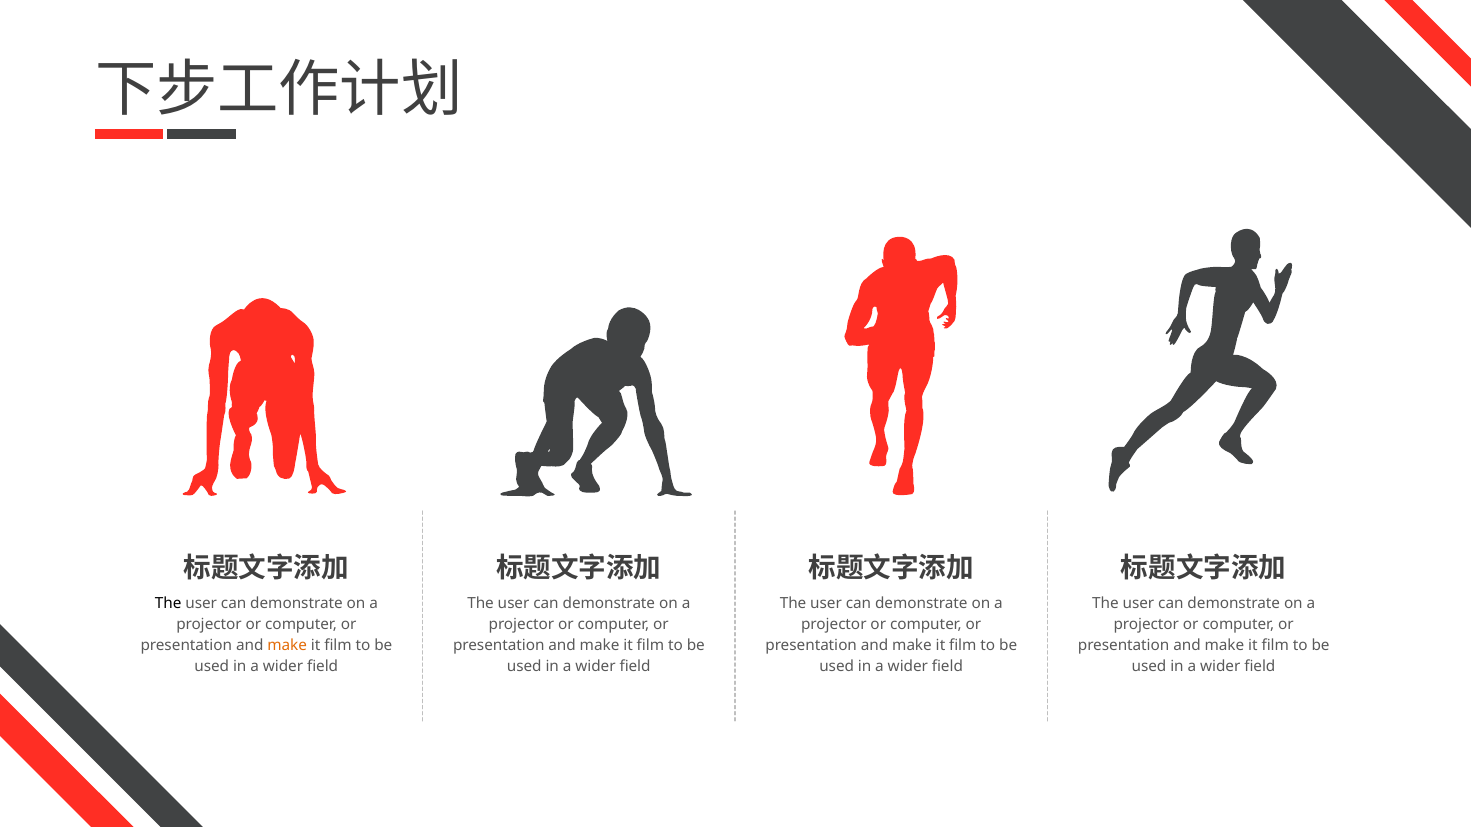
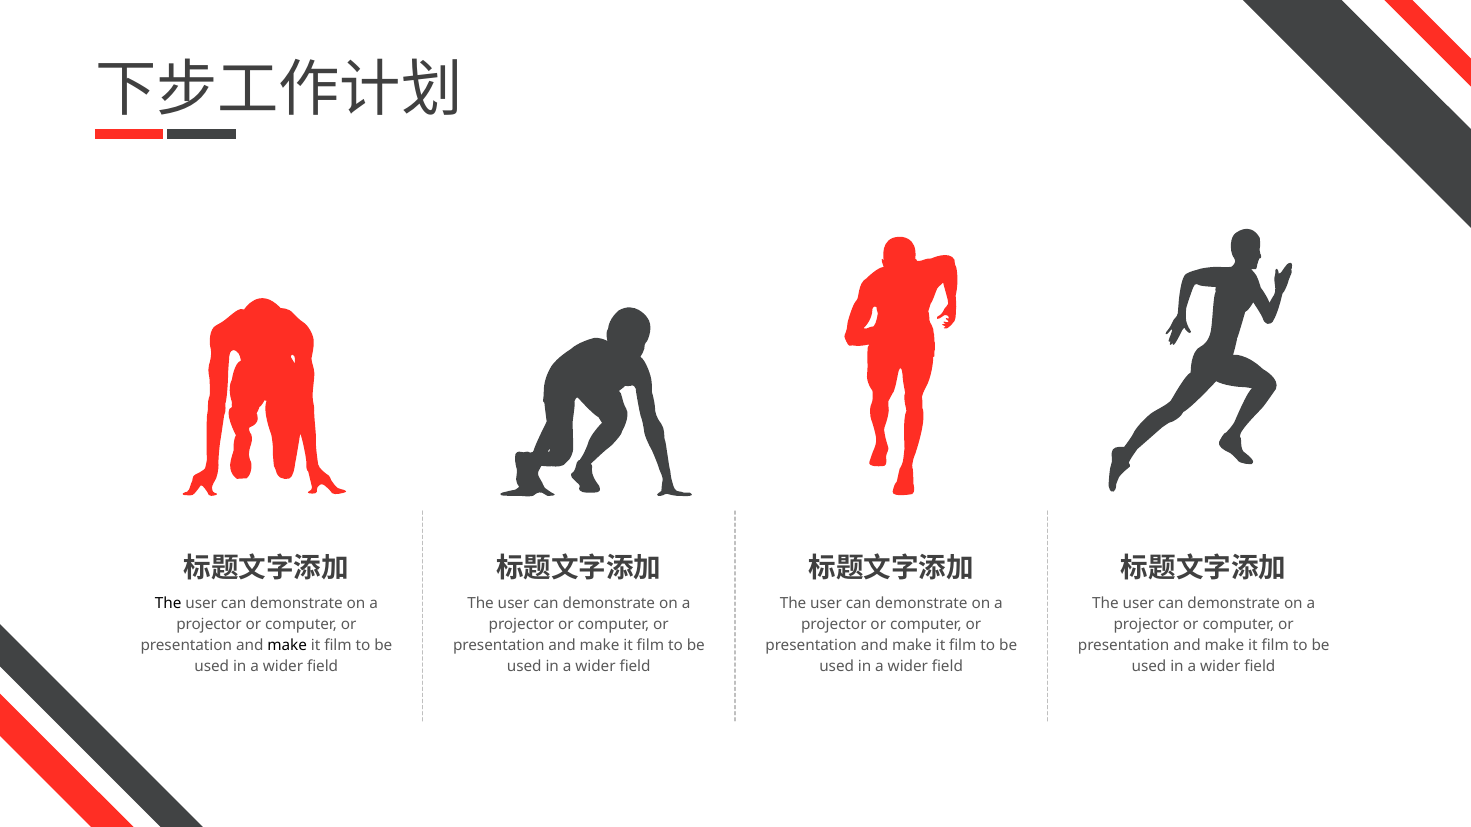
make at (287, 646) colour: orange -> black
